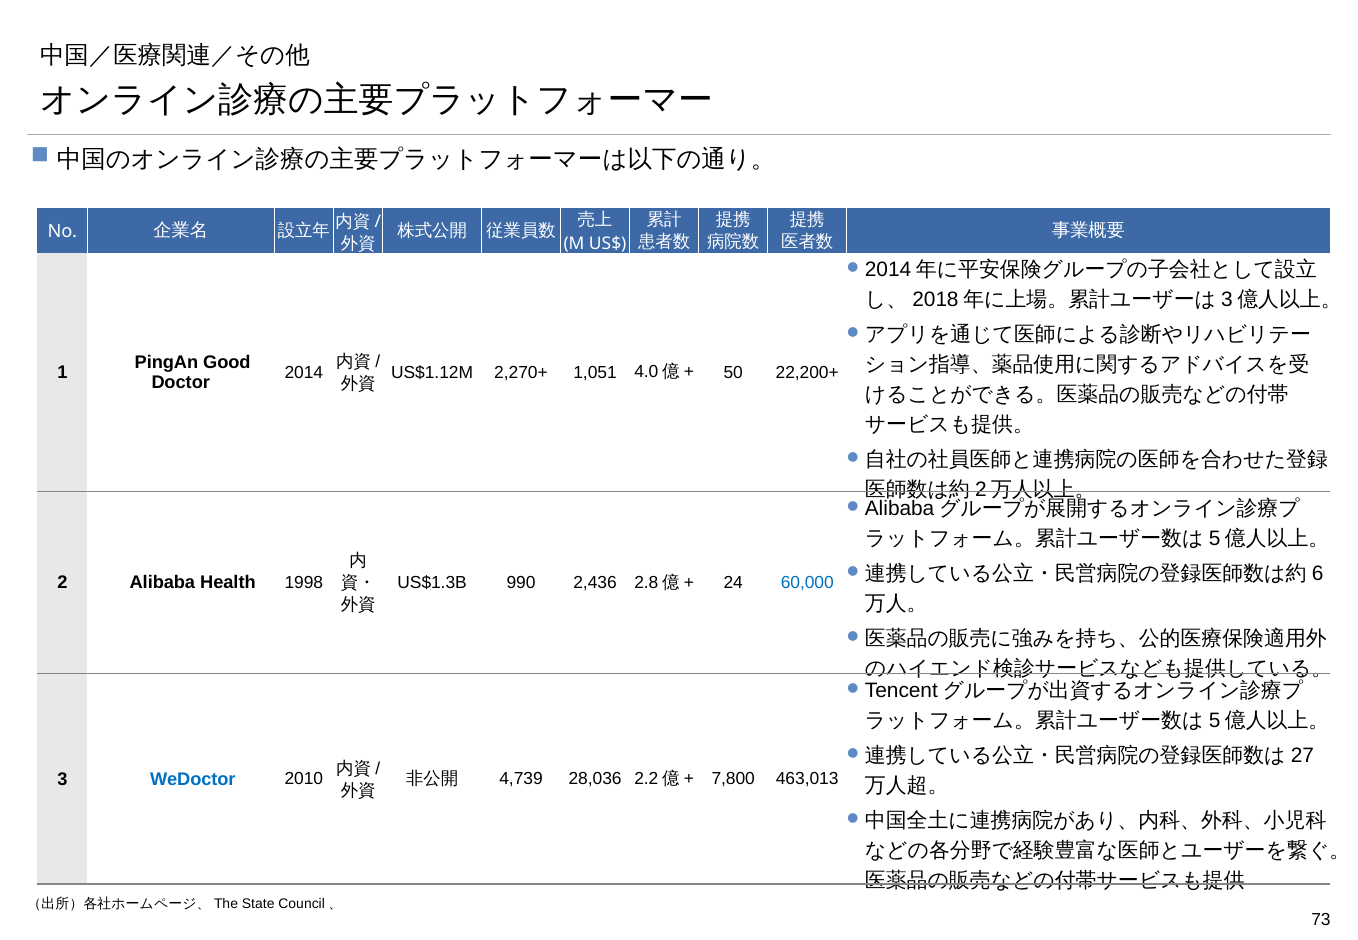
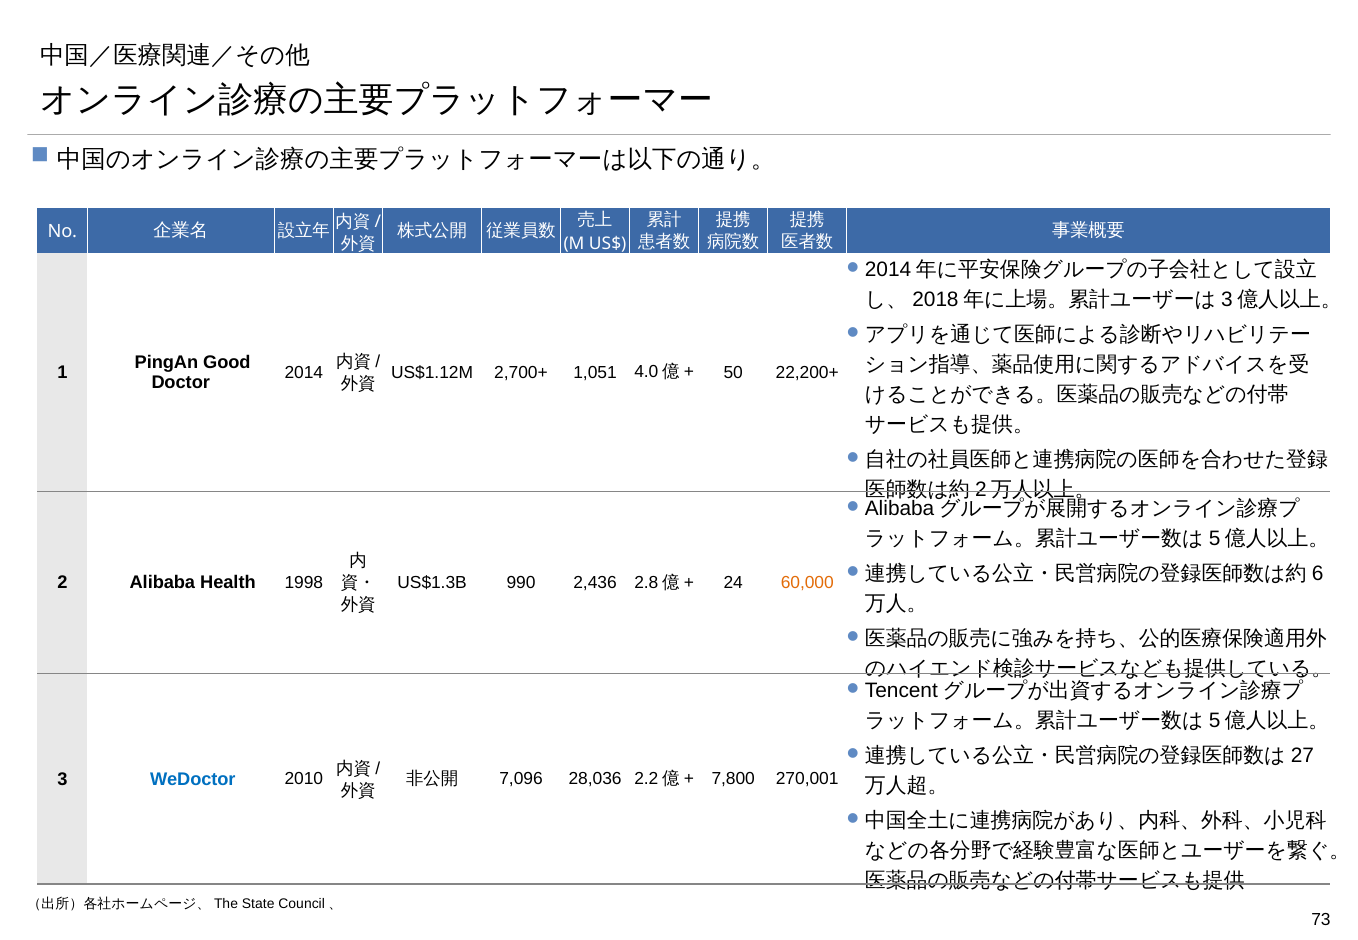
2,270+: 2,270+ -> 2,700+
60,000 colour: blue -> orange
4,739: 4,739 -> 7,096
463,013: 463,013 -> 270,001
